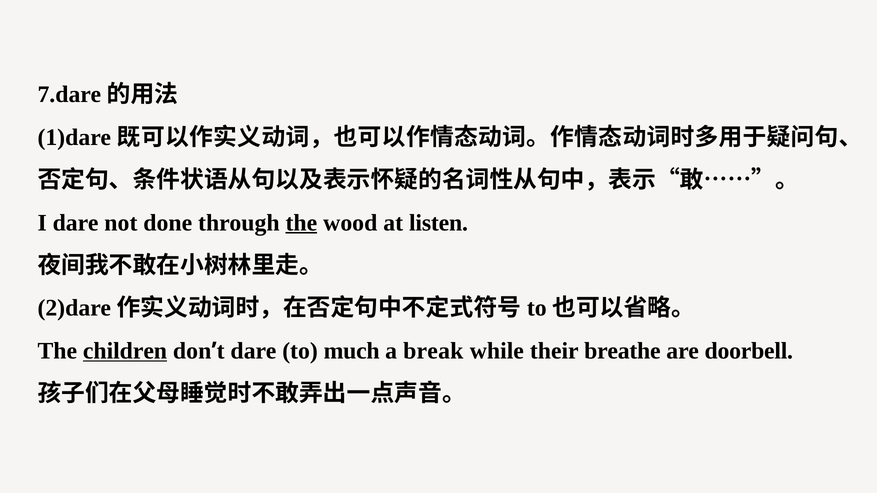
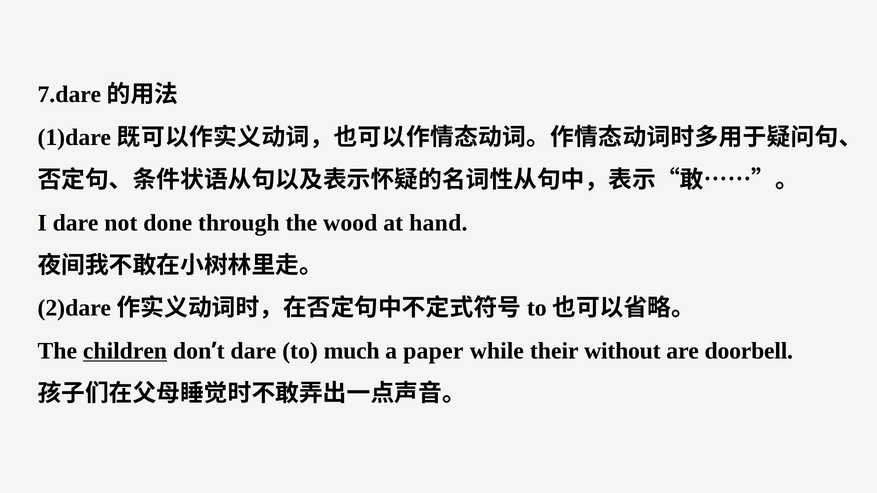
the at (301, 223) underline: present -> none
listen: listen -> hand
break: break -> paper
breathe: breathe -> without
